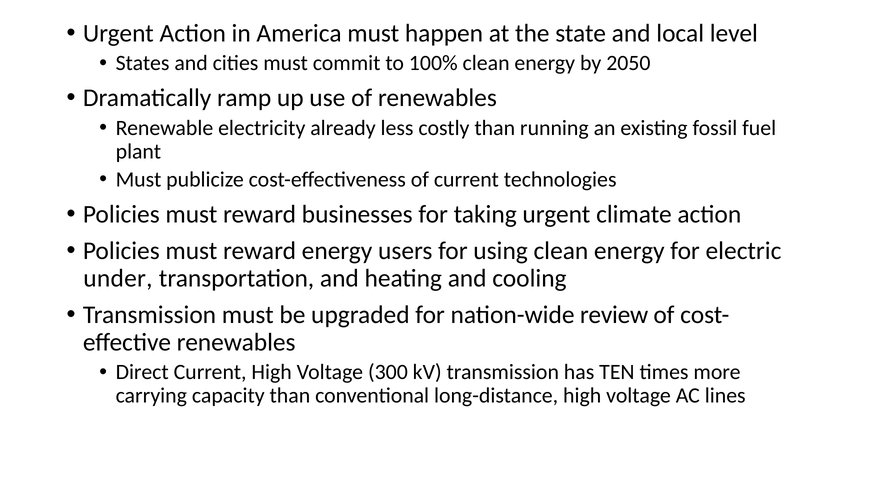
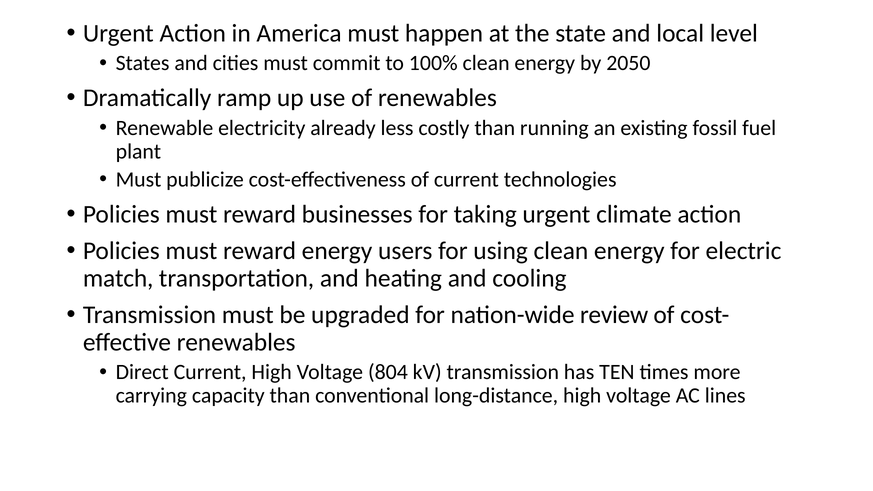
under: under -> match
300: 300 -> 804
